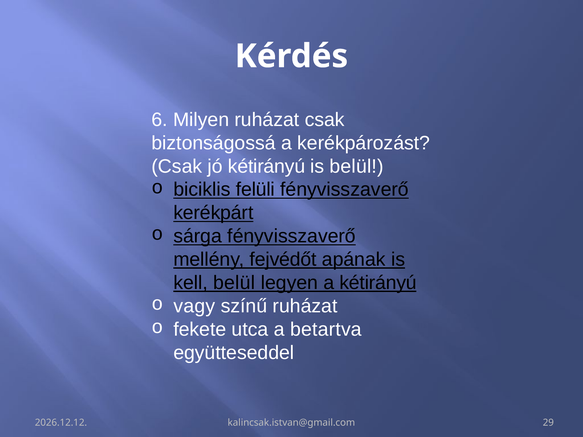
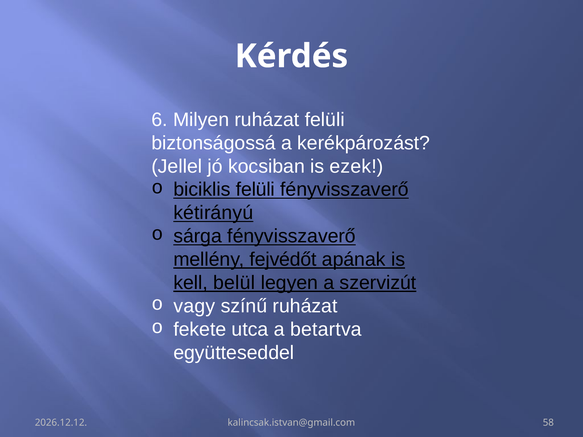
ruházat csak: csak -> felüli
Csak at (177, 166): Csak -> Jellel
jó kétirányú: kétirányú -> kocsiban
is belül: belül -> ezek
kerékpárt: kerékpárt -> kétirányú
a kétirányú: kétirányú -> szervizút
29: 29 -> 58
